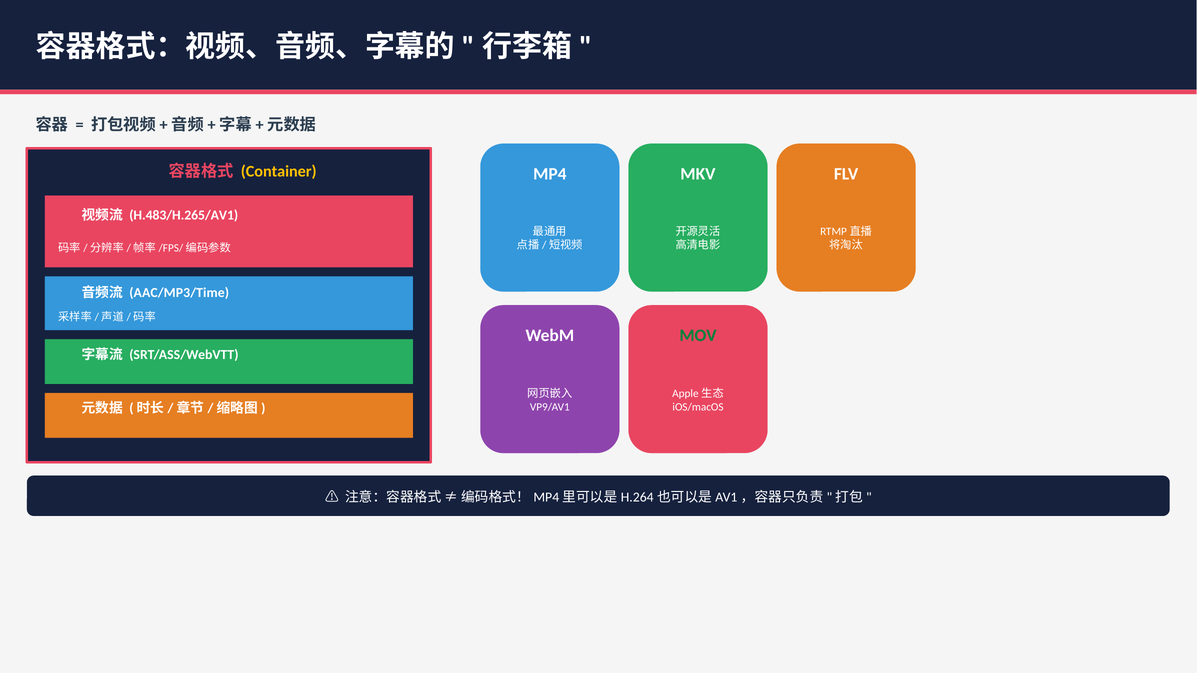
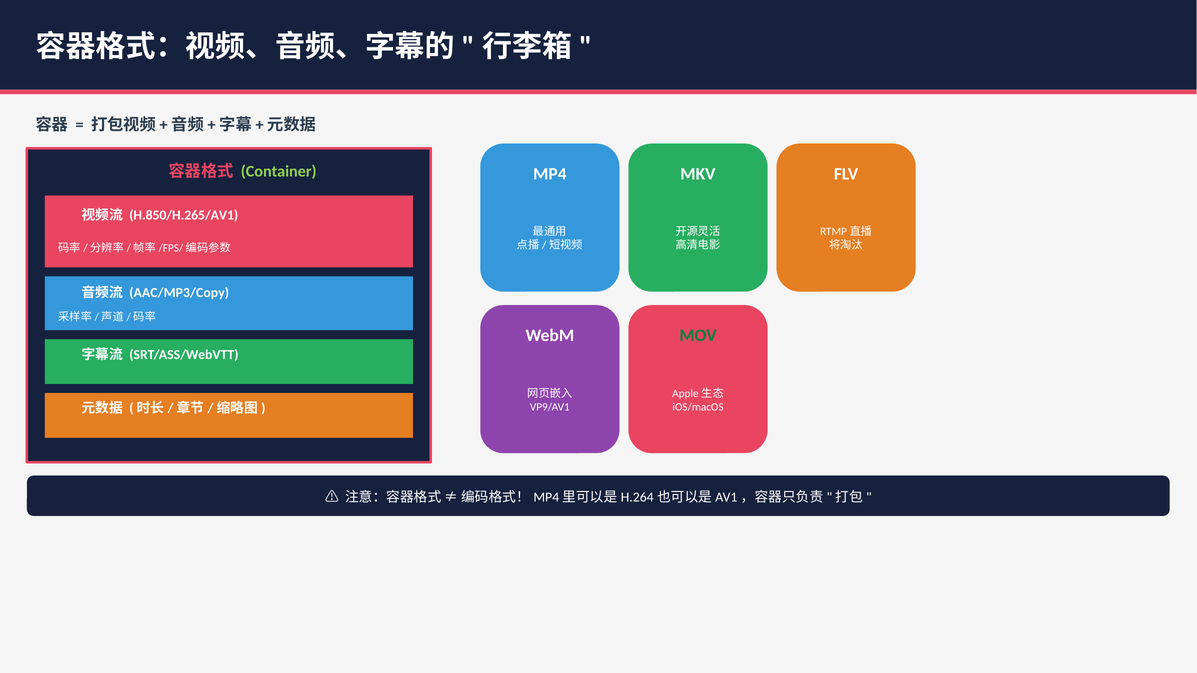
Container colour: yellow -> light green
H.483/H.265/AV1: H.483/H.265/AV1 -> H.850/H.265/AV1
AAC/MP3/Time: AAC/MP3/Time -> AAC/MP3/Copy
